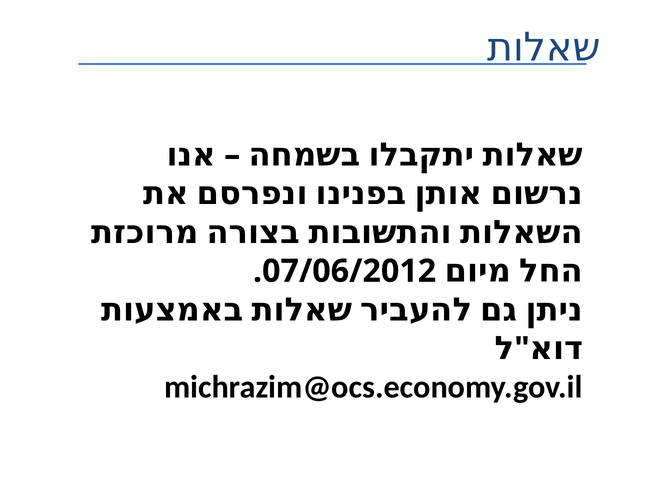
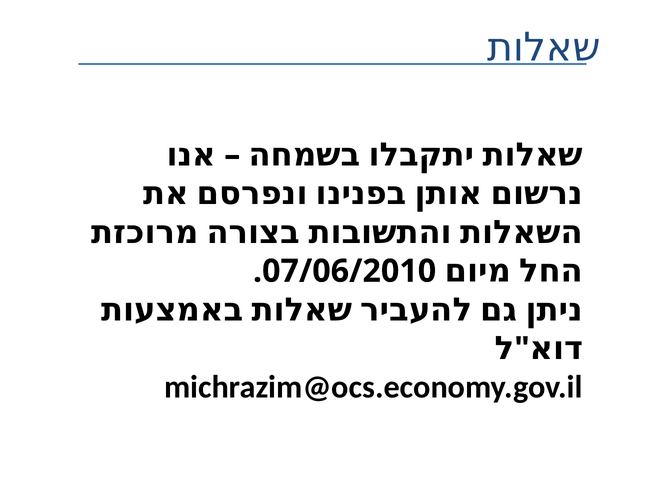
07/06/2012: 07/06/2012 -> 07/06/2010
